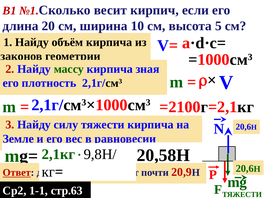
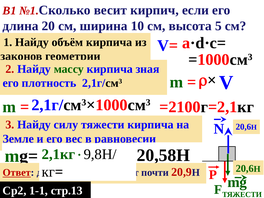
стр.63: стр.63 -> стр.13
